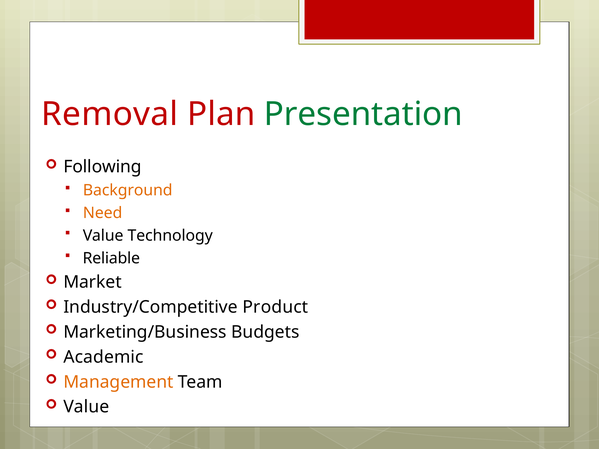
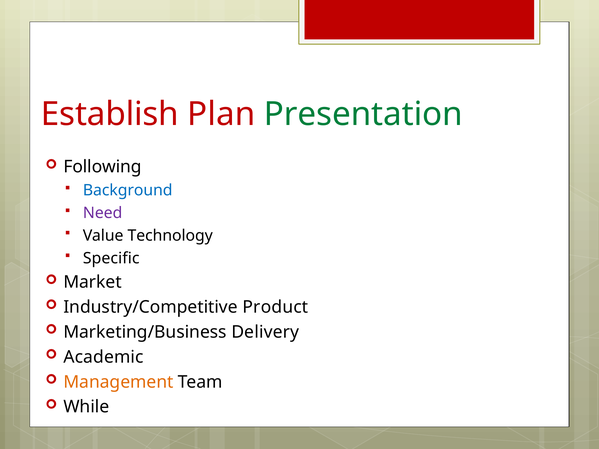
Removal: Removal -> Establish
Background colour: orange -> blue
Need colour: orange -> purple
Reliable: Reliable -> Specific
Budgets: Budgets -> Delivery
Value at (86, 407): Value -> While
